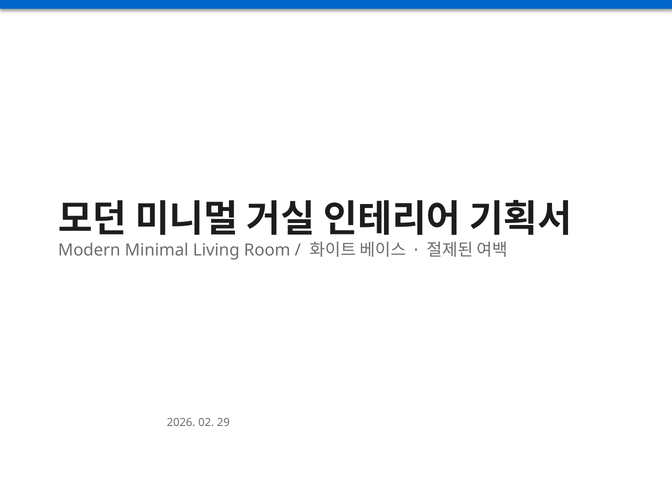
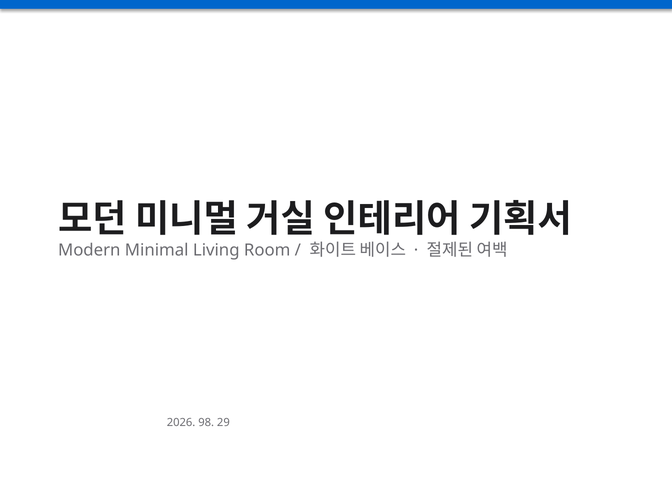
02: 02 -> 98
